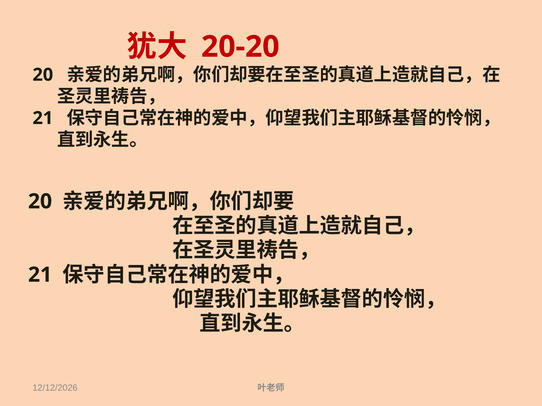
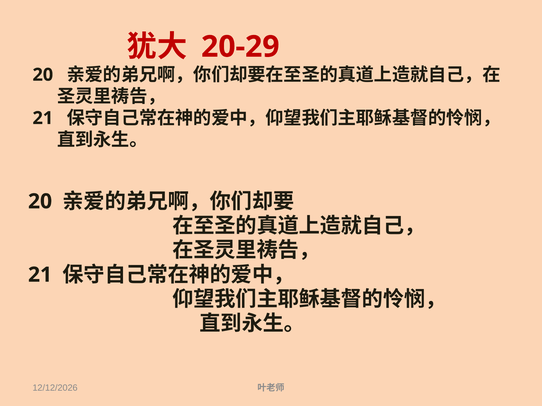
20-20: 20-20 -> 20-29
